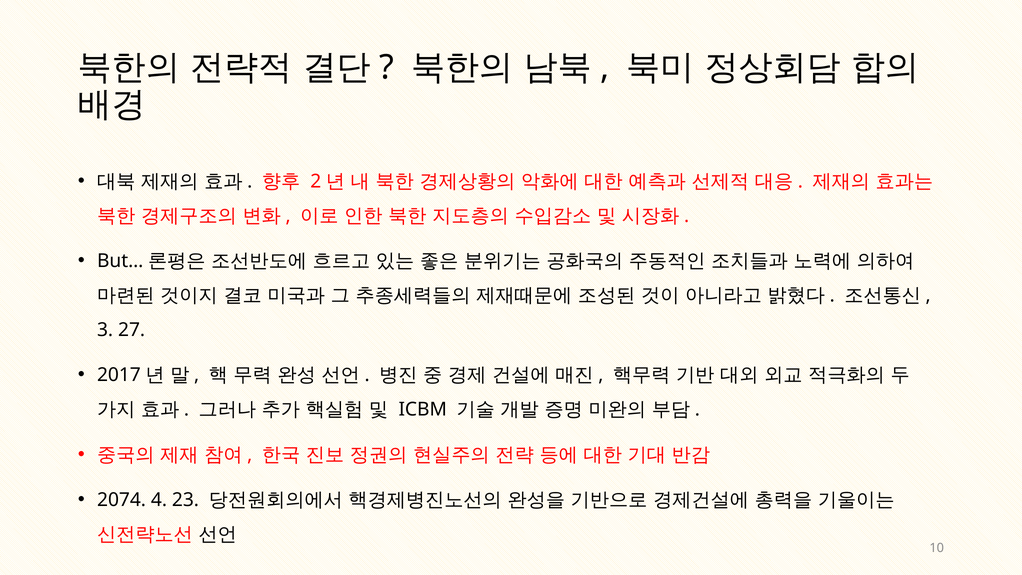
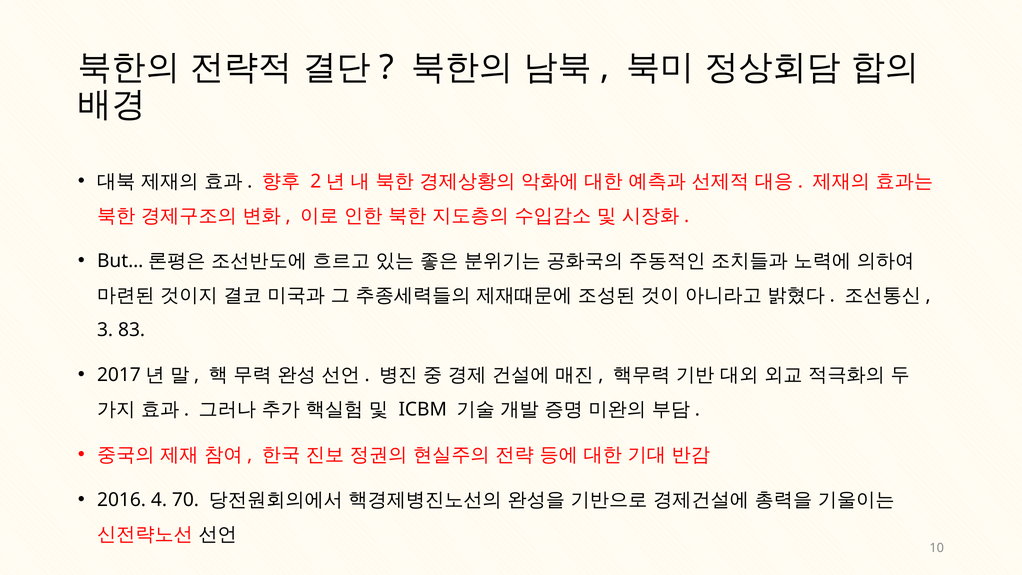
27: 27 -> 83
2074: 2074 -> 2016
23: 23 -> 70
